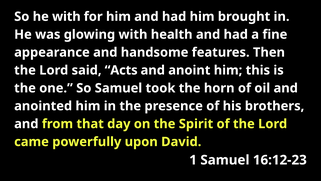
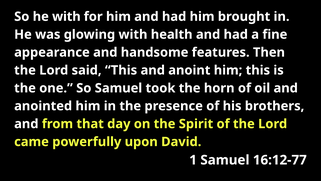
said Acts: Acts -> This
16:12-23: 16:12-23 -> 16:12-77
